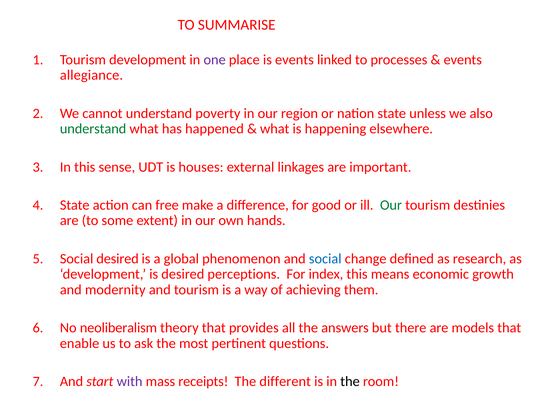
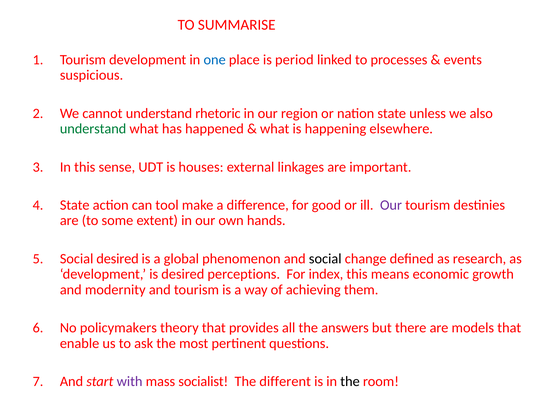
one colour: purple -> blue
is events: events -> period
allegiance: allegiance -> suspicious
poverty: poverty -> rhetoric
free: free -> tool
Our at (391, 205) colour: green -> purple
social at (325, 259) colour: blue -> black
neoliberalism: neoliberalism -> policymakers
receipts: receipts -> socialist
